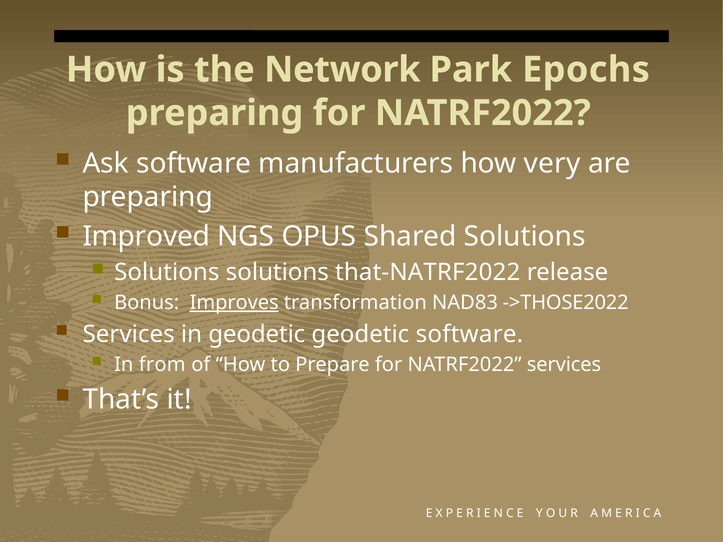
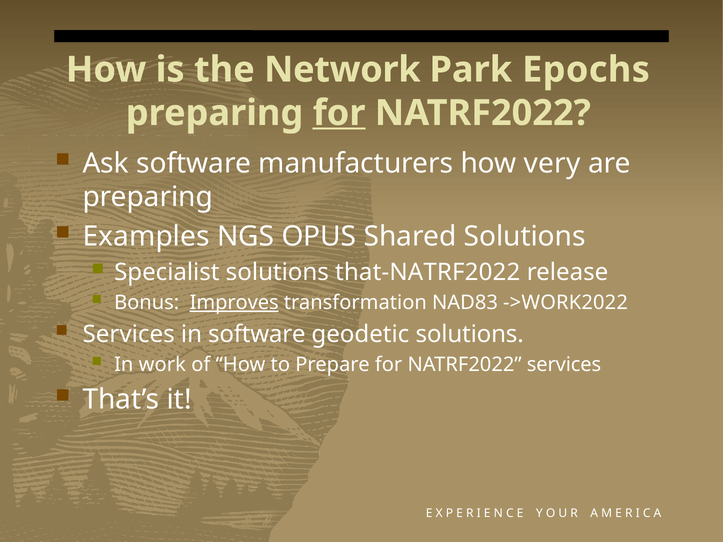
for at (339, 113) underline: none -> present
Improved: Improved -> Examples
Solutions at (167, 272): Solutions -> Specialist
->THOSE2022: ->THOSE2022 -> ->WORK2022
in geodetic: geodetic -> software
geodetic software: software -> solutions
from: from -> work
